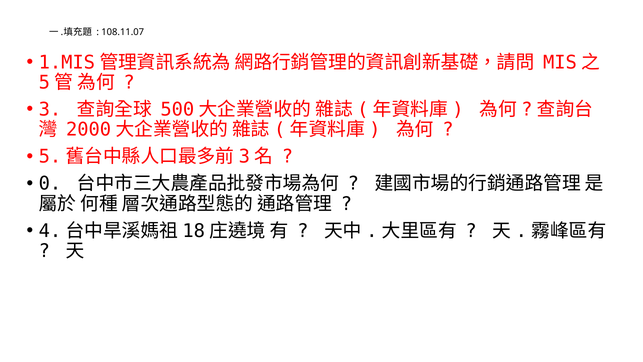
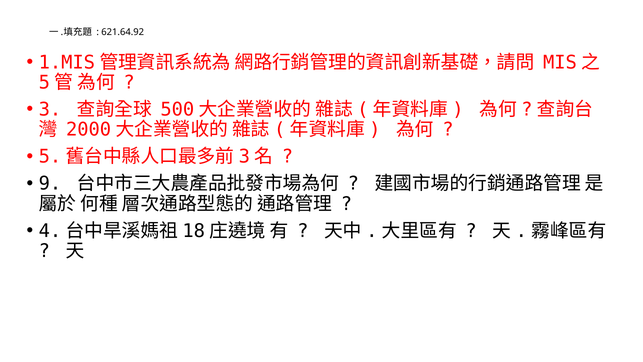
108.11.07: 108.11.07 -> 621.64.92
0: 0 -> 9
